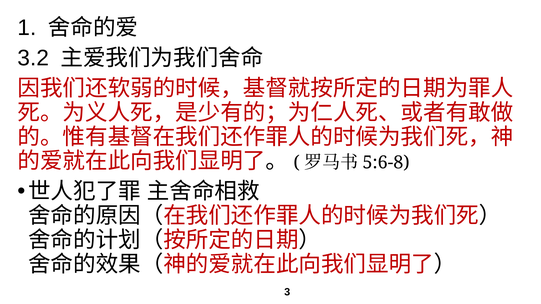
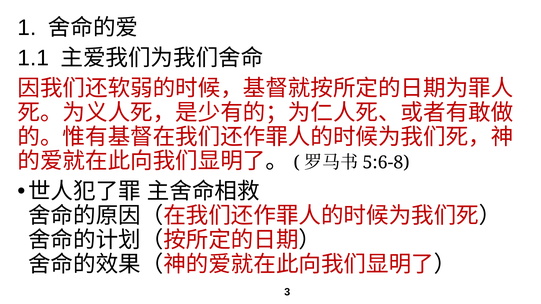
3.2: 3.2 -> 1.1
